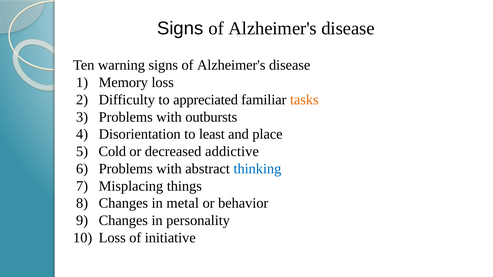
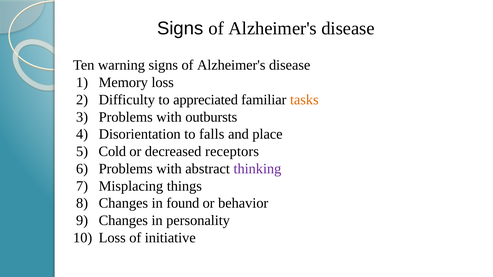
least: least -> falls
addictive: addictive -> receptors
thinking colour: blue -> purple
metal: metal -> found
